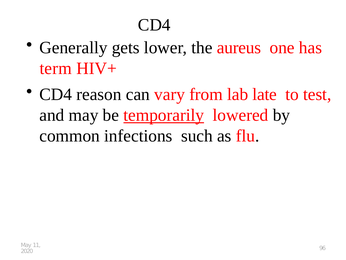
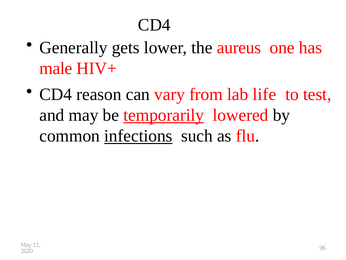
term: term -> male
late: late -> life
infections underline: none -> present
